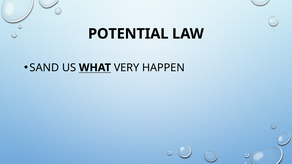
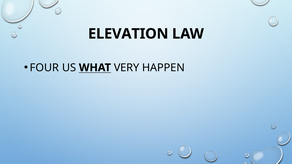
POTENTIAL: POTENTIAL -> ELEVATION
SAND: SAND -> FOUR
